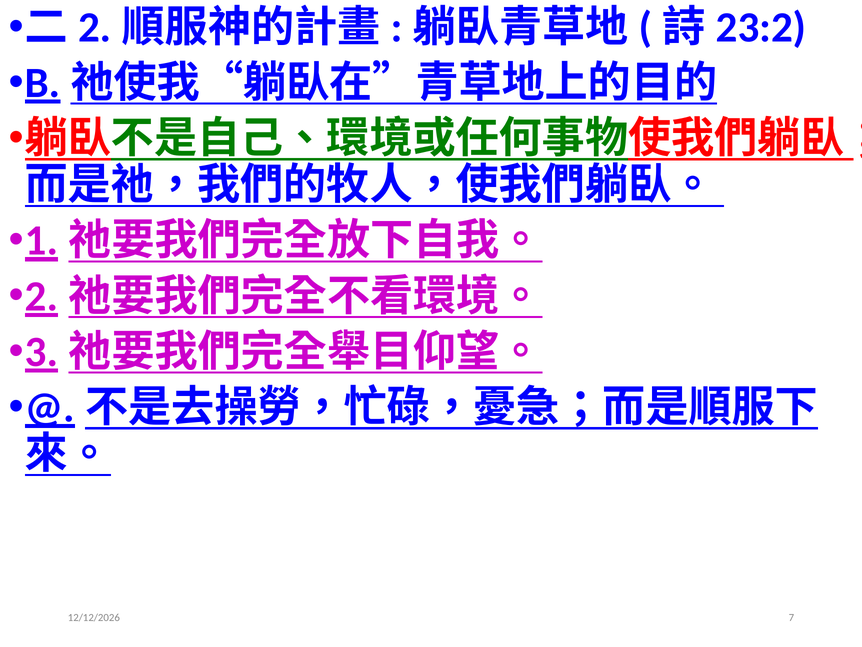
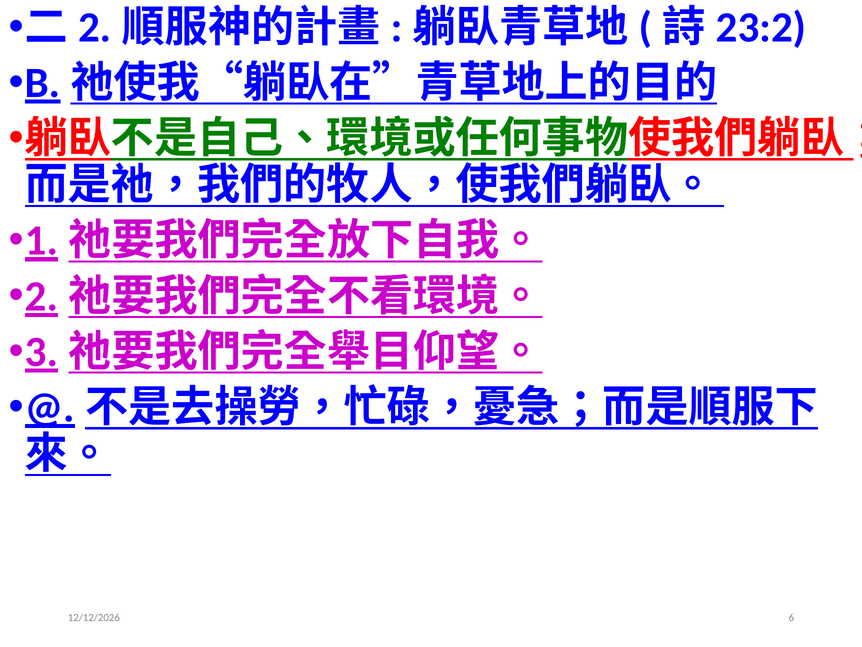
7: 7 -> 6
